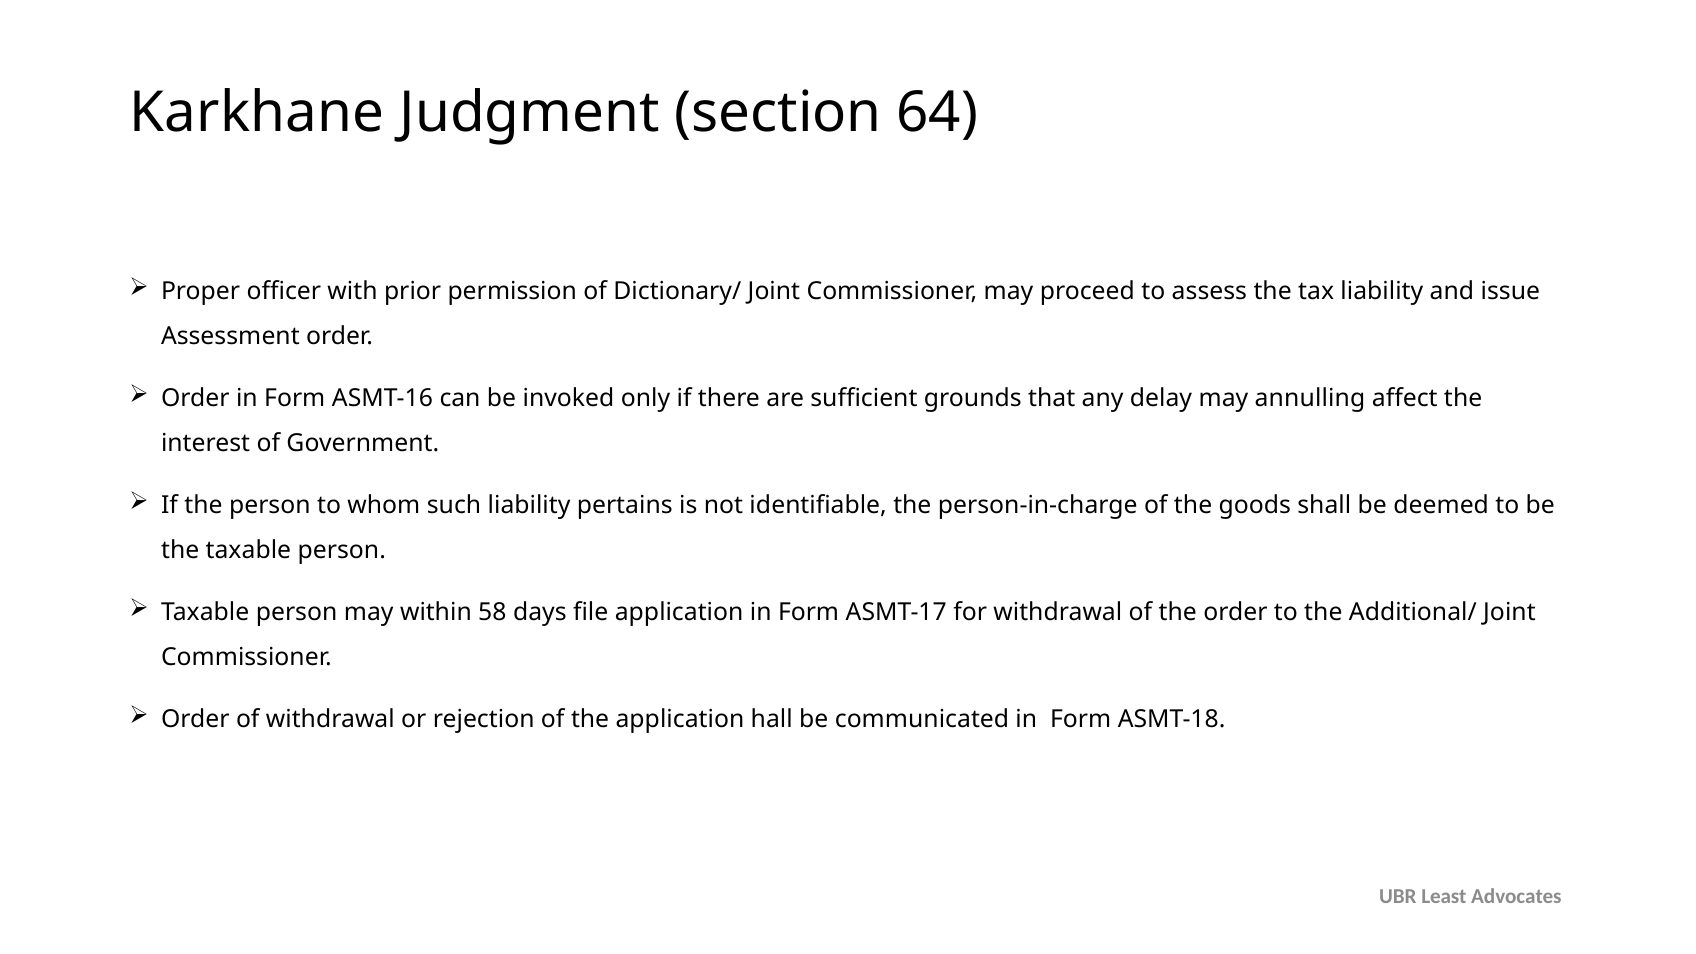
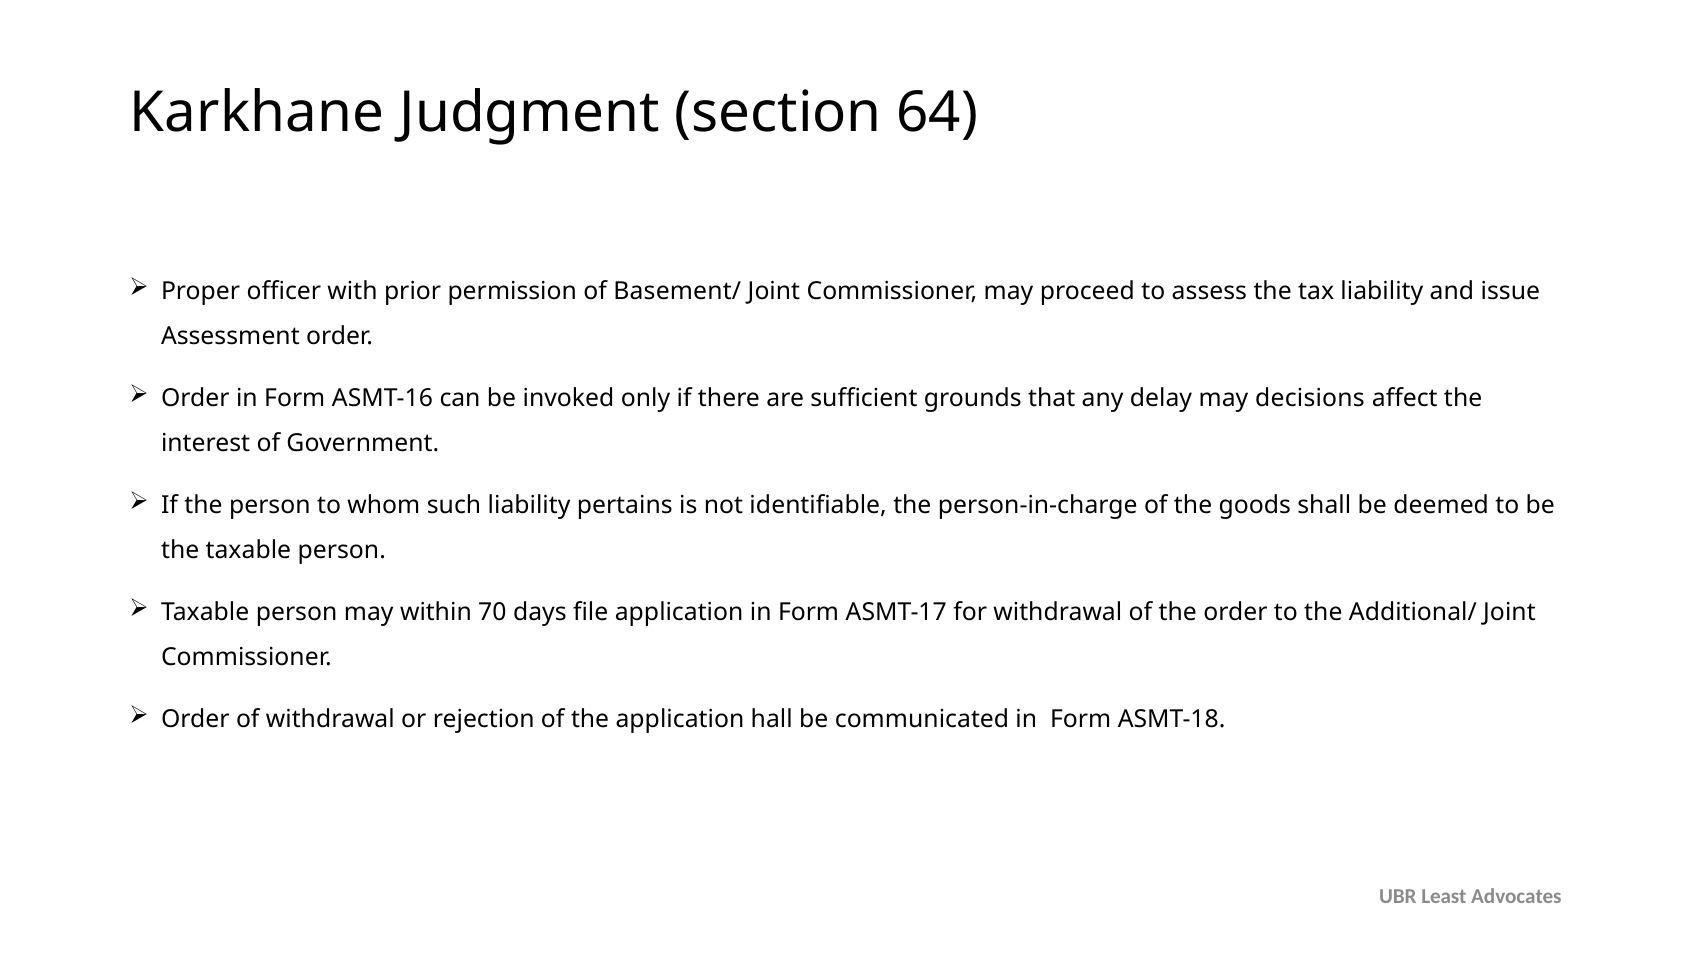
Dictionary/: Dictionary/ -> Basement/
annulling: annulling -> decisions
58: 58 -> 70
